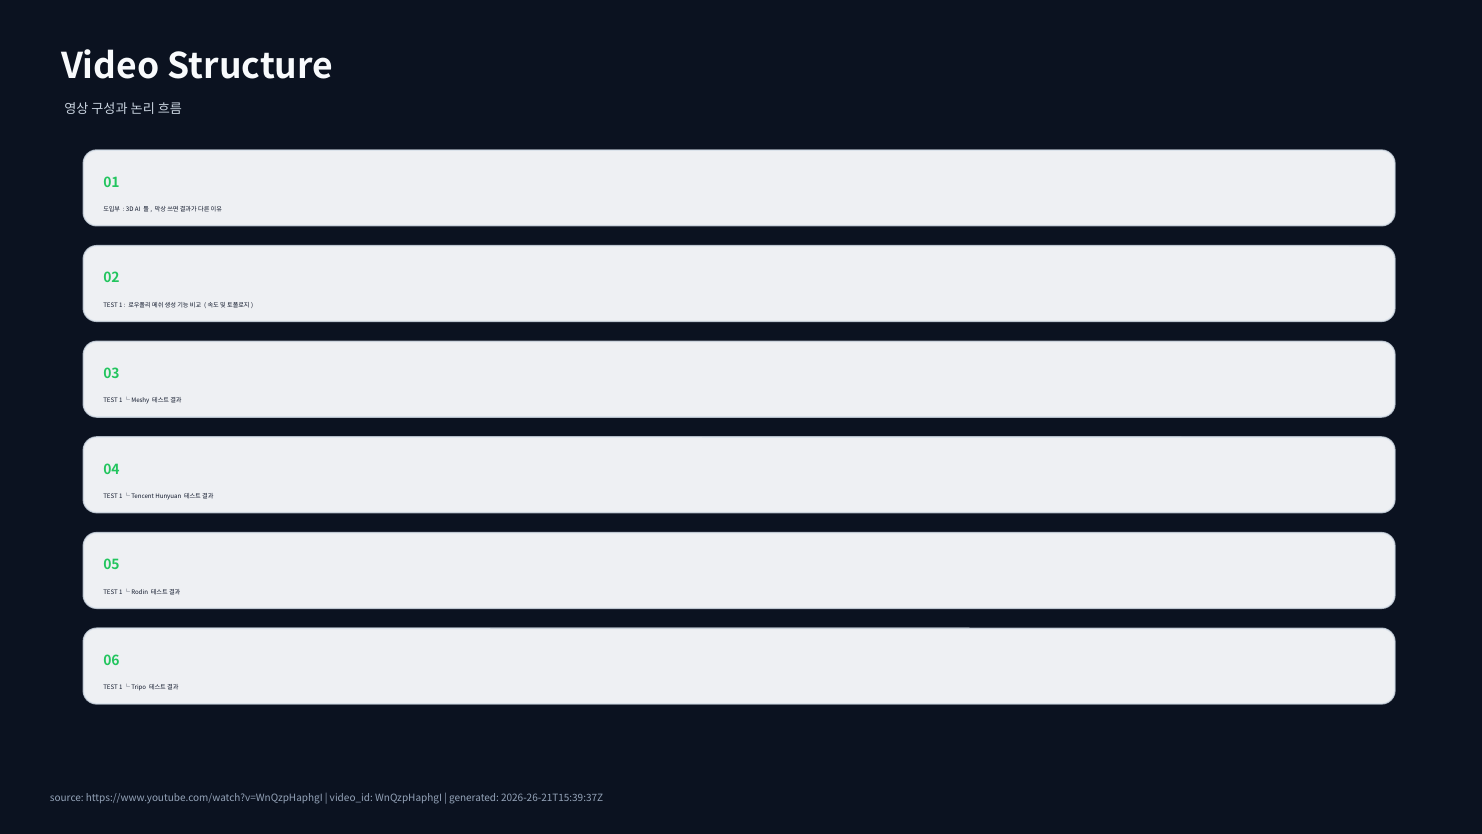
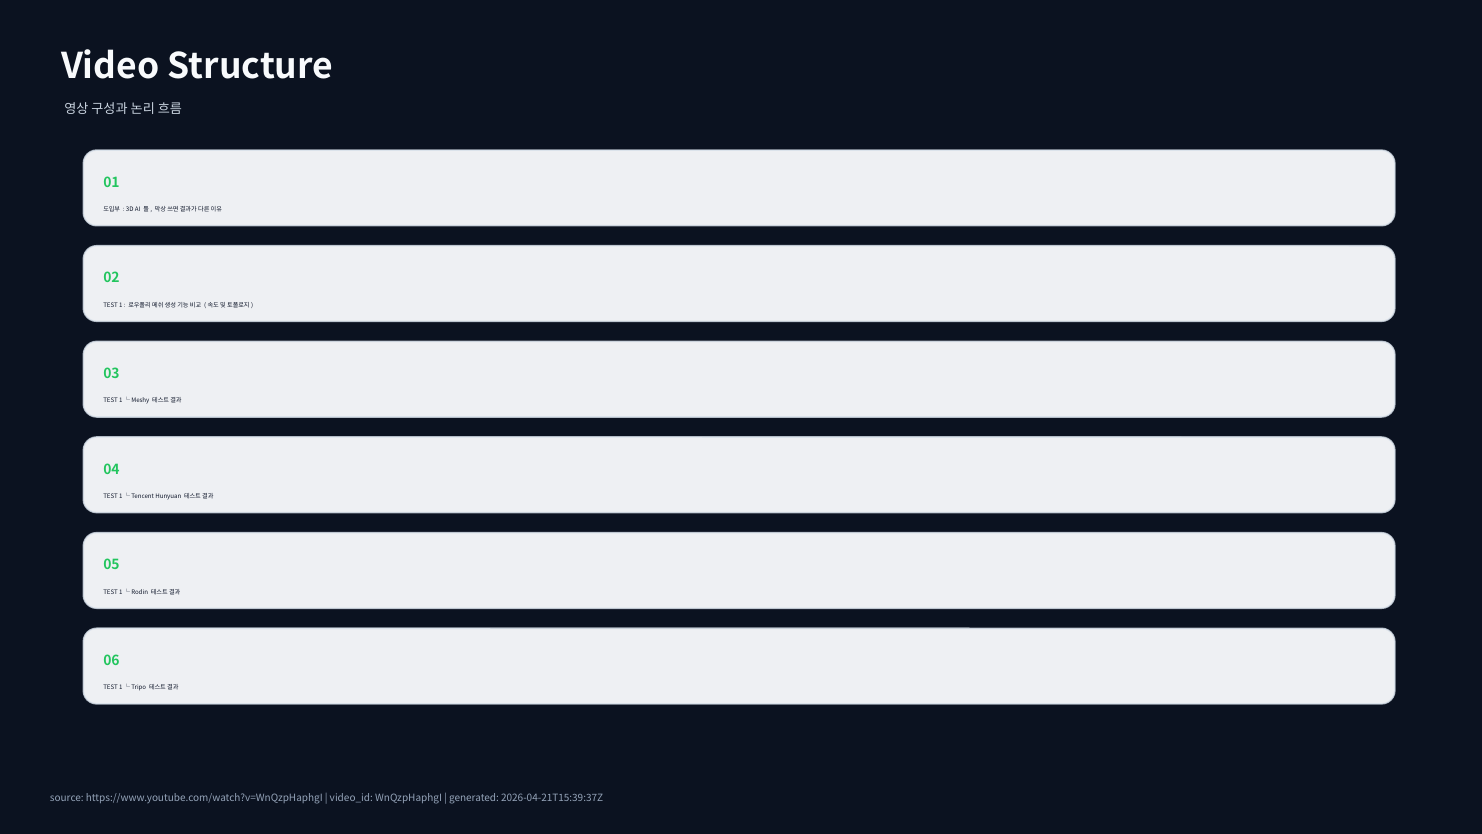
2026-26-21T15:39:37Z: 2026-26-21T15:39:37Z -> 2026-04-21T15:39:37Z
